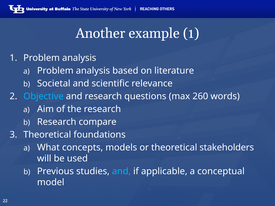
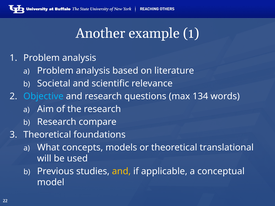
260: 260 -> 134
stakeholders: stakeholders -> translational
and at (121, 172) colour: light blue -> yellow
